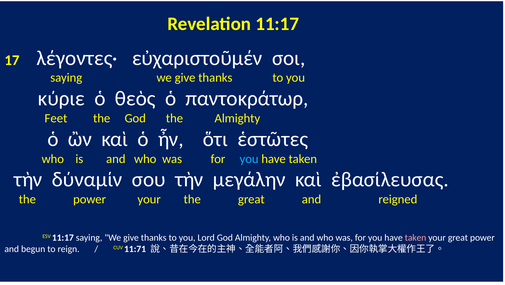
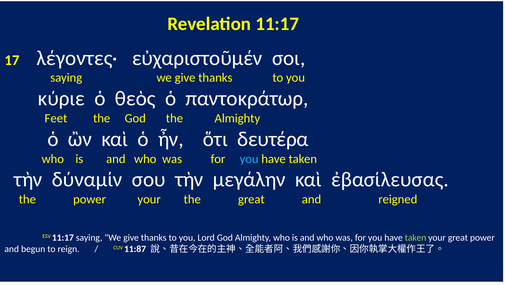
ἑστῶτες: ἑστῶτες -> δευτέρα
taken at (416, 238) colour: pink -> light green
11:71: 11:71 -> 11:87
